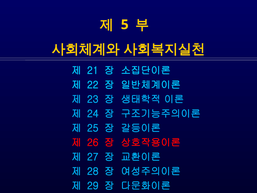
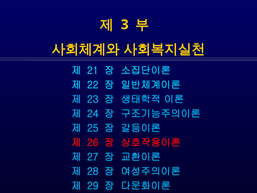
5: 5 -> 3
